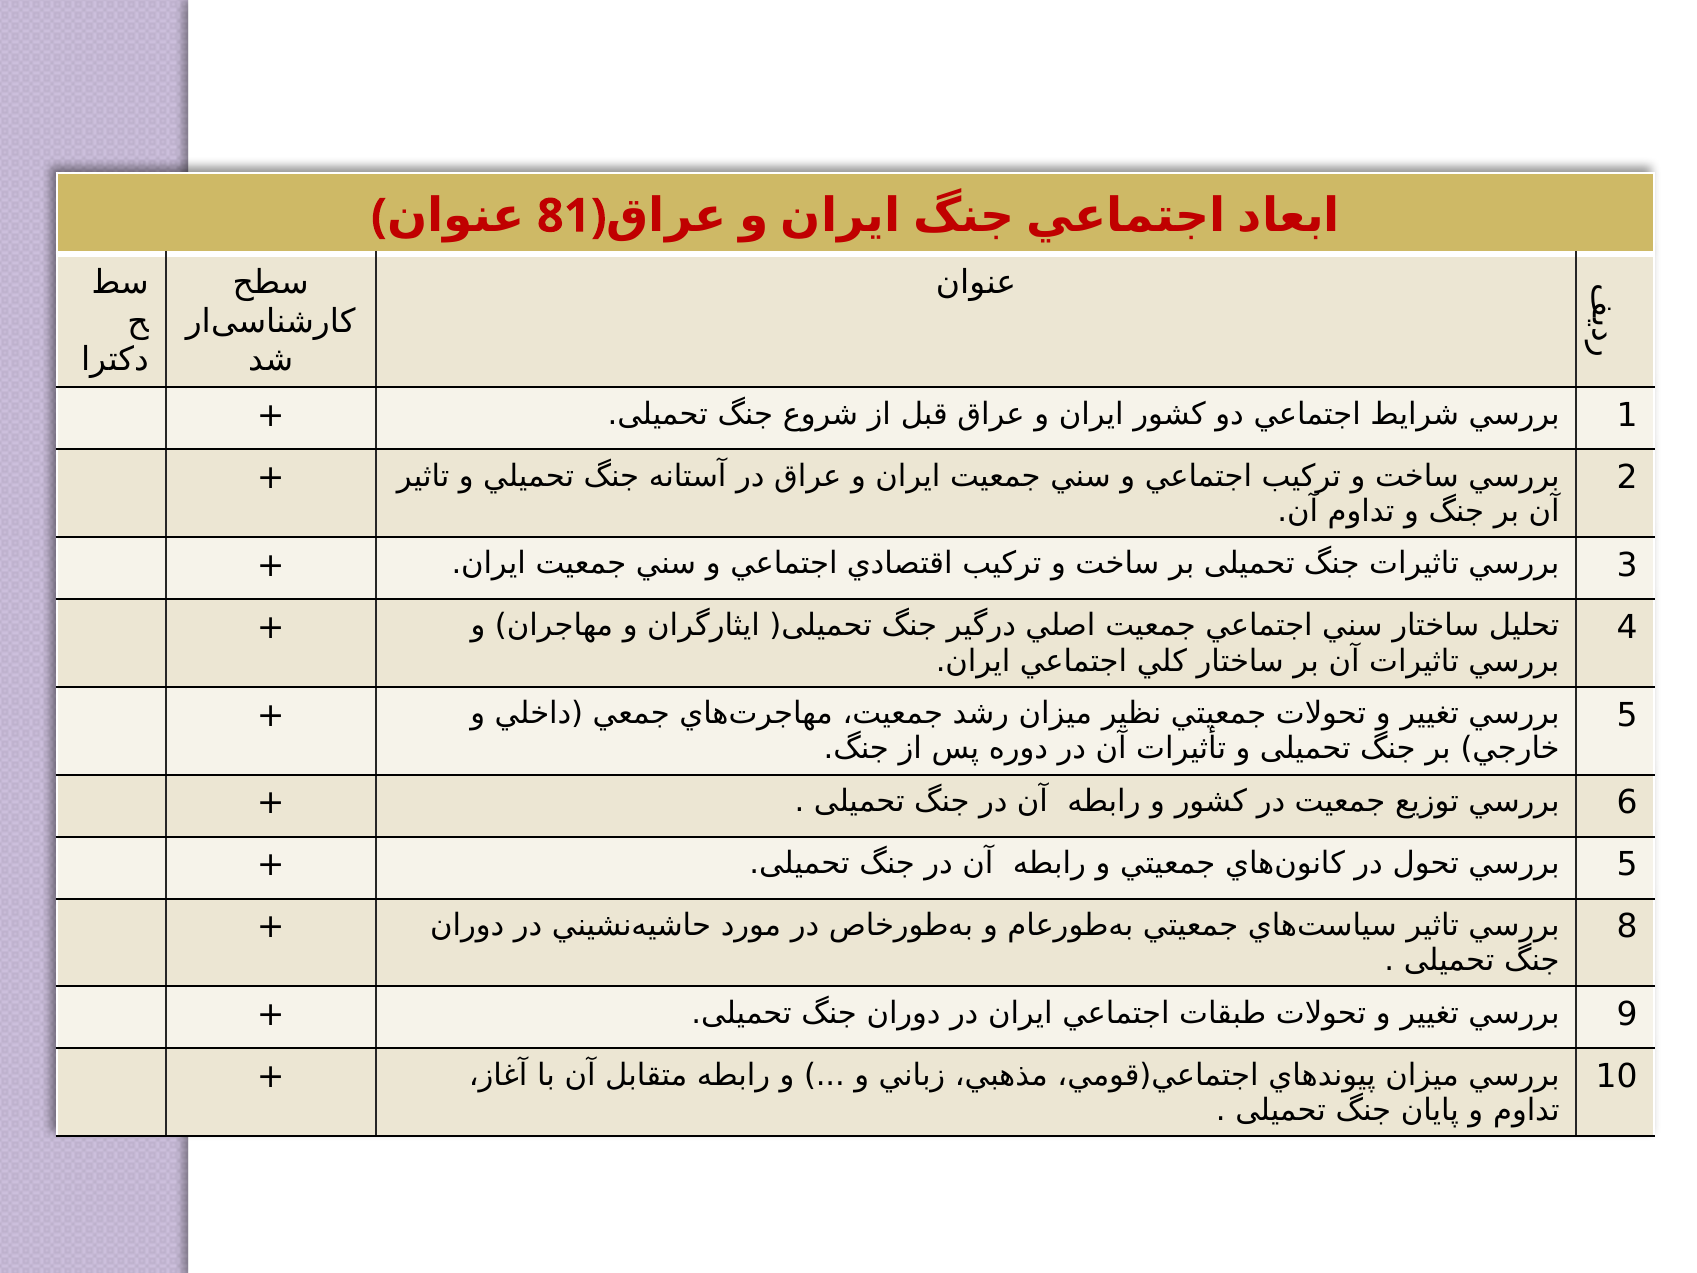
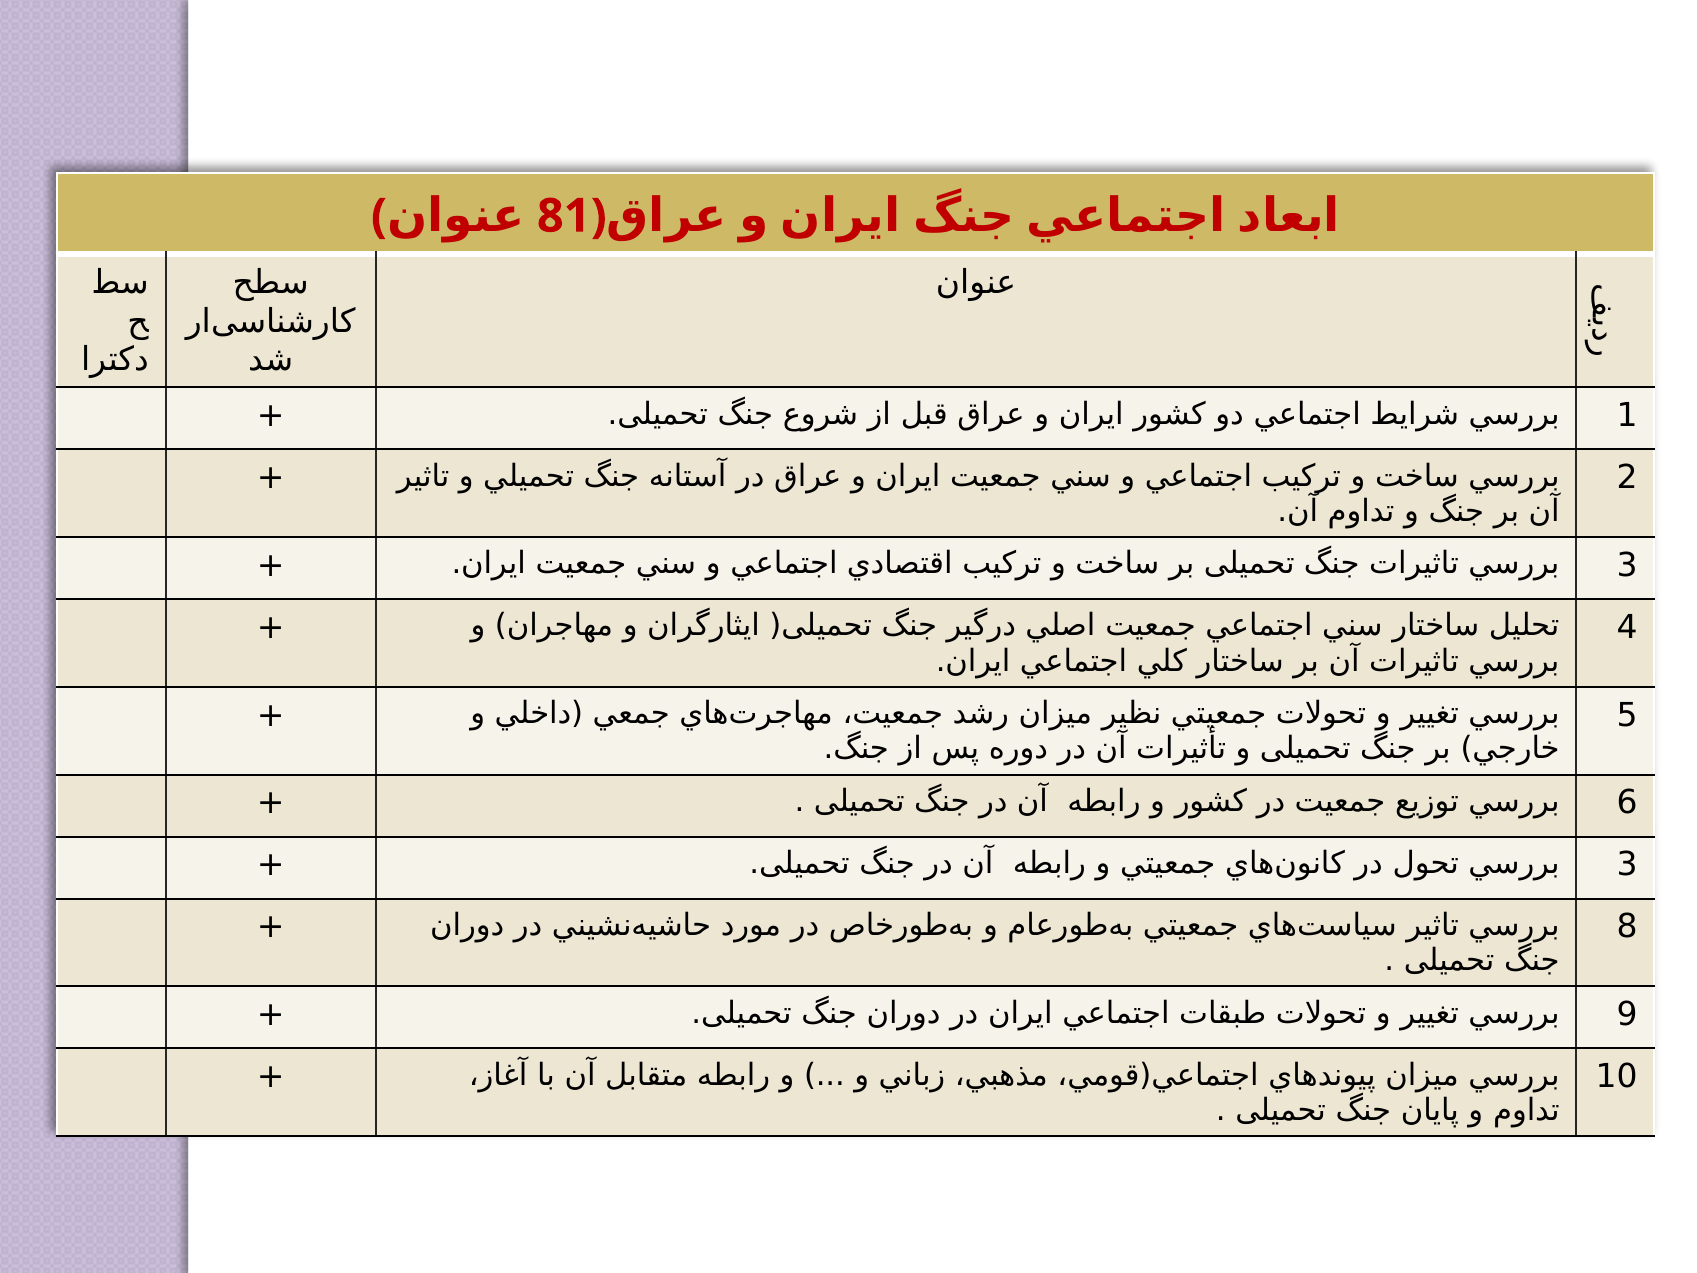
5 at (1627, 865): 5 -> 3
